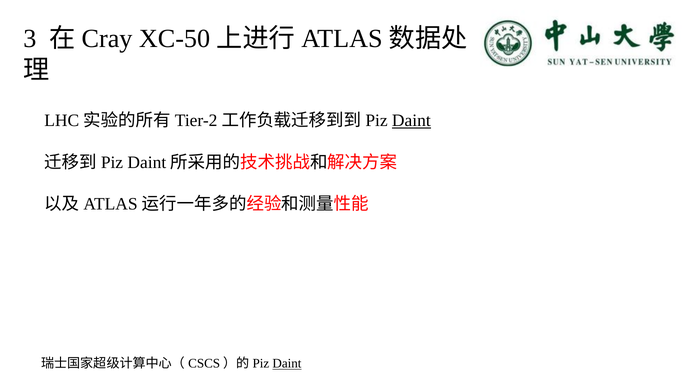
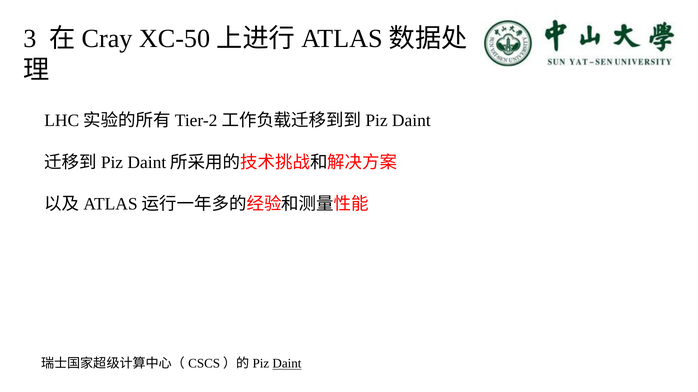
Daint at (411, 121) underline: present -> none
